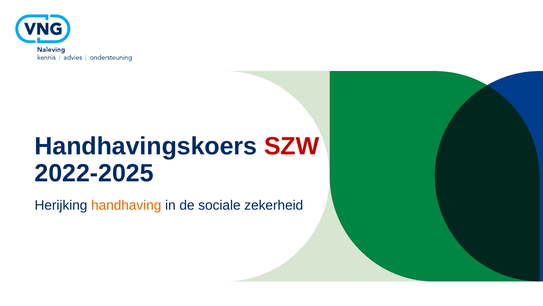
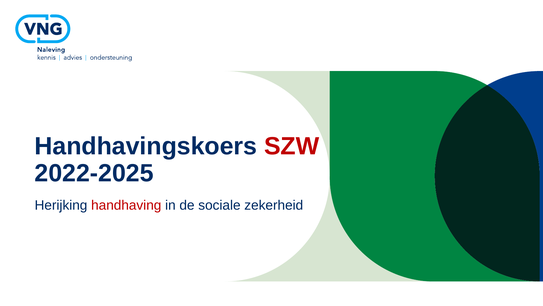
handhaving colour: orange -> red
